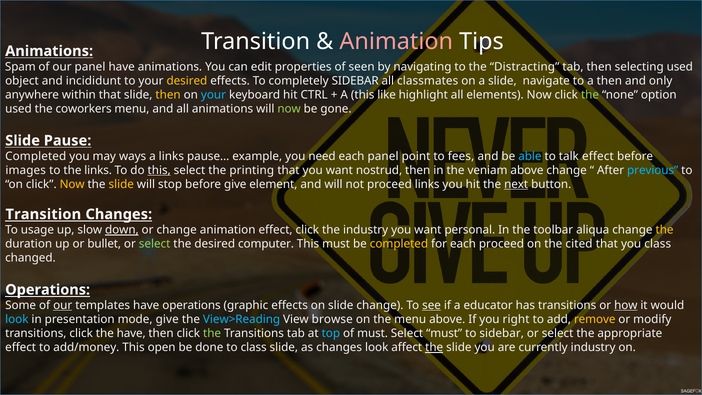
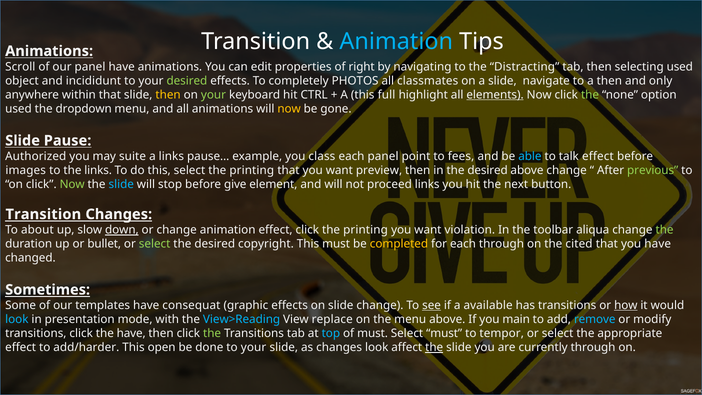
Animation at (396, 41) colour: pink -> light blue
Spam: Spam -> Scroll
seen: seen -> right
desired at (187, 81) colour: yellow -> light green
completely SIDEBAR: SIDEBAR -> PHOTOS
your at (213, 95) colour: light blue -> light green
like: like -> full
elements underline: none -> present
coworkers: coworkers -> dropdown
now at (289, 109) colour: light green -> yellow
Completed at (36, 156): Completed -> Authorized
ways: ways -> suite
need: need -> class
this at (159, 170) underline: present -> none
nostrud: nostrud -> preview
in the veniam: veniam -> desired
previous colour: light blue -> light green
Now at (72, 184) colour: yellow -> light green
slide at (121, 184) colour: yellow -> light blue
next underline: present -> none
usage: usage -> about
click the industry: industry -> printing
personal: personal -> violation
the at (665, 230) colour: yellow -> light green
computer: computer -> copyright
each proceed: proceed -> through
you class: class -> have
Operations at (48, 290): Operations -> Sometimes
our at (63, 305) underline: present -> none
have operations: operations -> consequat
educator: educator -> available
mode give: give -> with
browse: browse -> replace
right: right -> main
remove colour: yellow -> light blue
to sidebar: sidebar -> tempor
add/money: add/money -> add/harder
done to class: class -> your
currently industry: industry -> through
